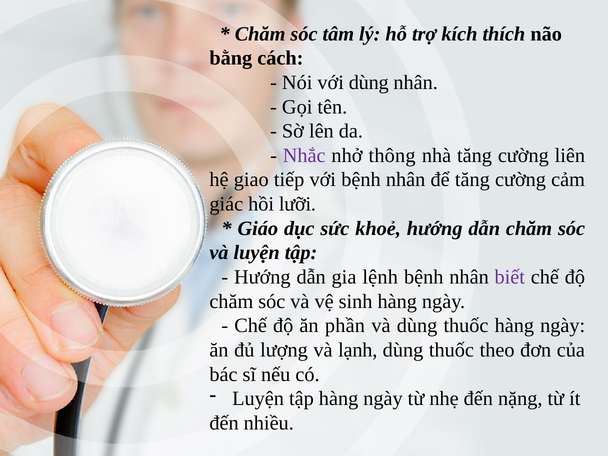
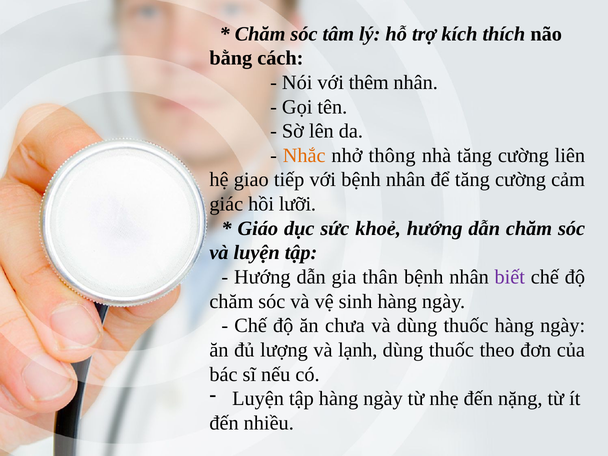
với dùng: dùng -> thêm
Nhắc colour: purple -> orange
lệnh: lệnh -> thân
phần: phần -> chưa
